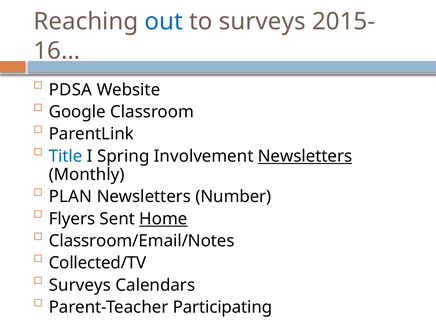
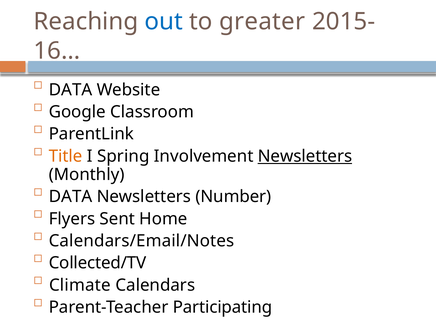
to surveys: surveys -> greater
PDSA at (71, 90): PDSA -> DATA
Title colour: blue -> orange
PLAN at (71, 197): PLAN -> DATA
Home underline: present -> none
Classroom/Email/Notes: Classroom/Email/Notes -> Calendars/Email/Notes
Surveys at (80, 285): Surveys -> Climate
